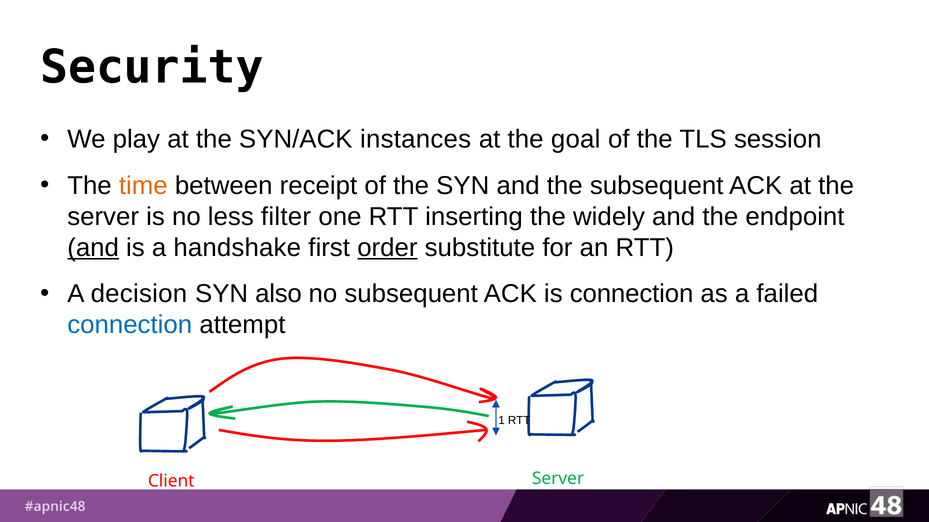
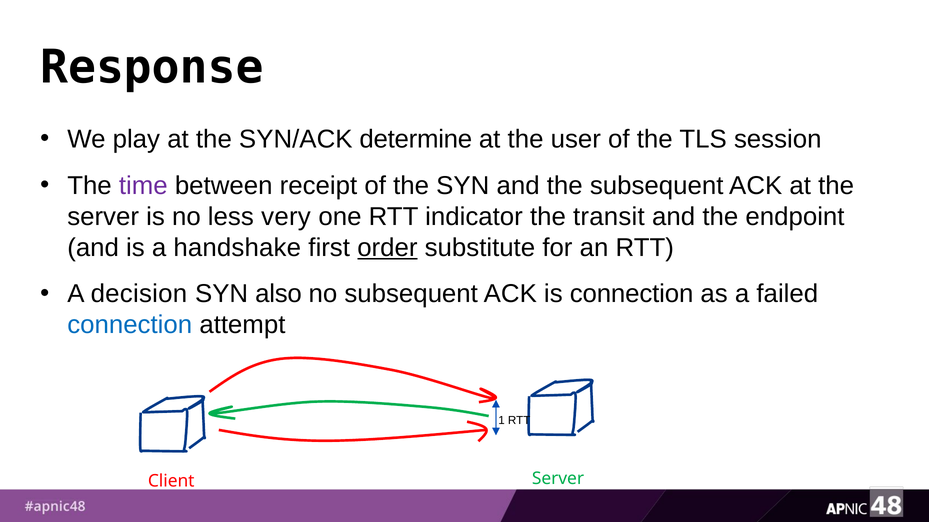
Security: Security -> Response
instances: instances -> determine
goal: goal -> user
time colour: orange -> purple
filter: filter -> very
inserting: inserting -> indicator
widely: widely -> transit
and at (93, 248) underline: present -> none
